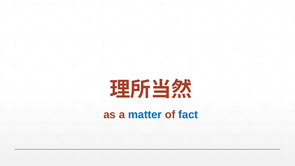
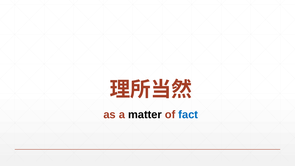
matter colour: blue -> black
